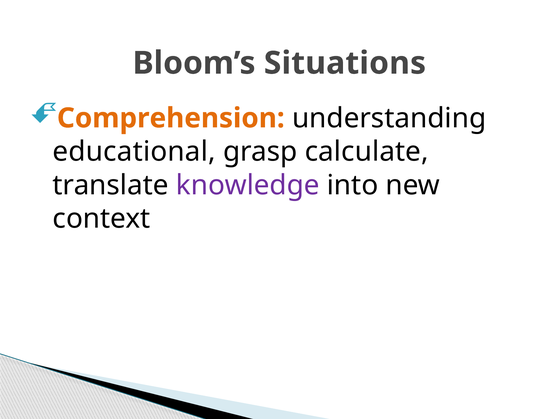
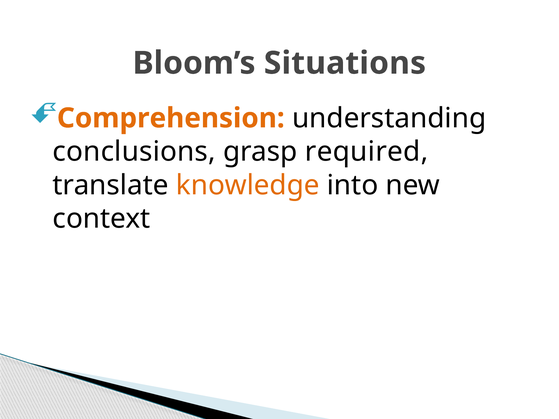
educational: educational -> conclusions
calculate: calculate -> required
knowledge colour: purple -> orange
